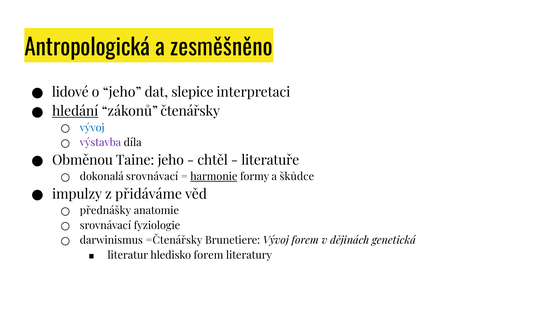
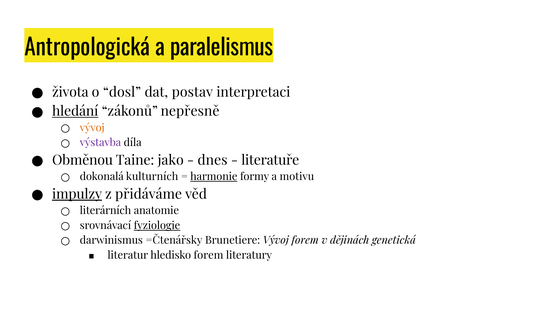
zesměšněno: zesměšněno -> paralelismus
lidové: lidové -> života
o jeho: jeho -> dosl
slepice: slepice -> postav
čtenářsky: čtenářsky -> nepřesně
vývoj at (92, 128) colour: blue -> orange
Taine jeho: jeho -> jako
chtěl: chtěl -> dnes
dokonalá srovnávací: srovnávací -> kulturních
škůdce: škůdce -> motivu
impulzy underline: none -> present
přednášky: přednášky -> literárních
fyziologie underline: none -> present
